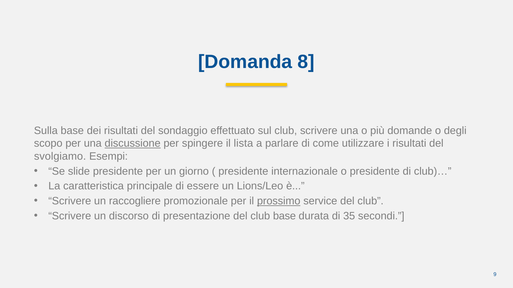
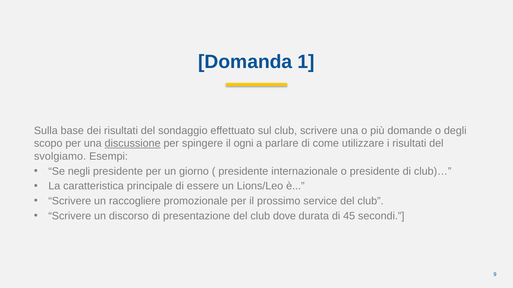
8: 8 -> 1
lista: lista -> ogni
slide: slide -> negli
prossimo underline: present -> none
club base: base -> dove
35: 35 -> 45
